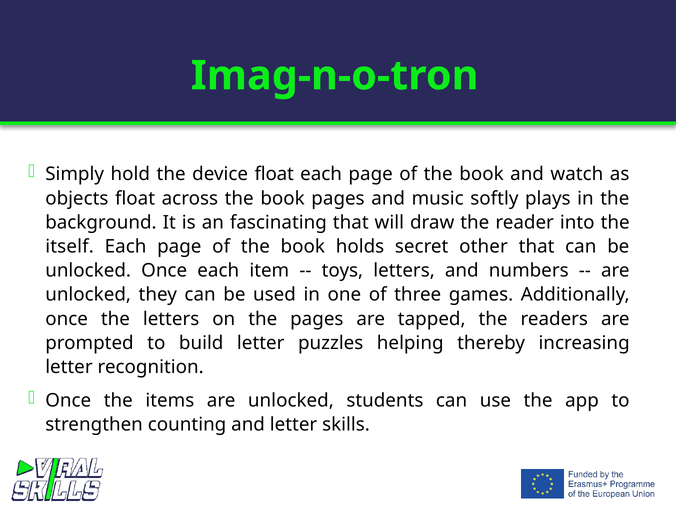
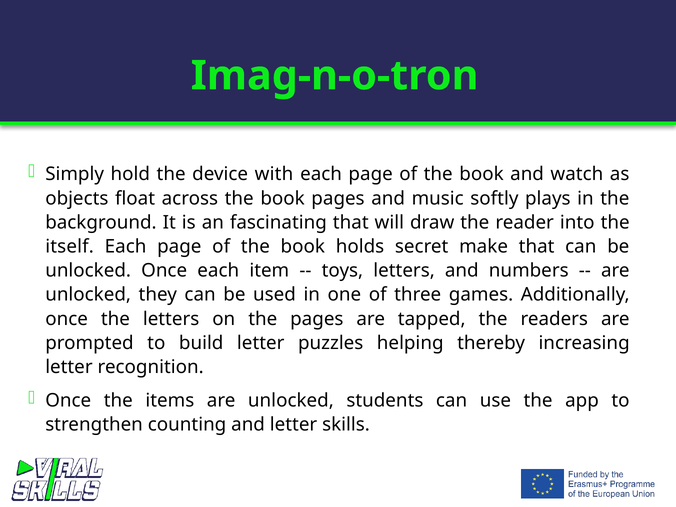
device float: float -> with
other: other -> make
